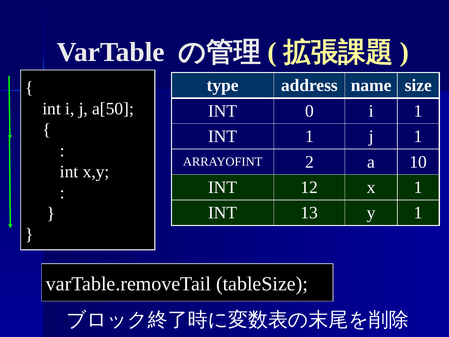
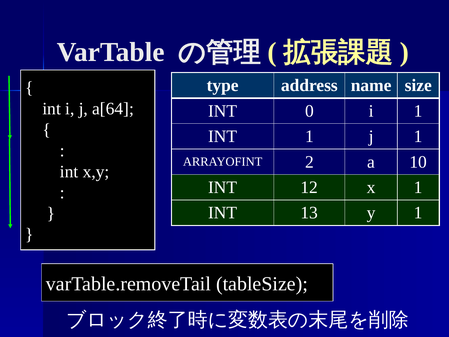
a[50: a[50 -> a[64
